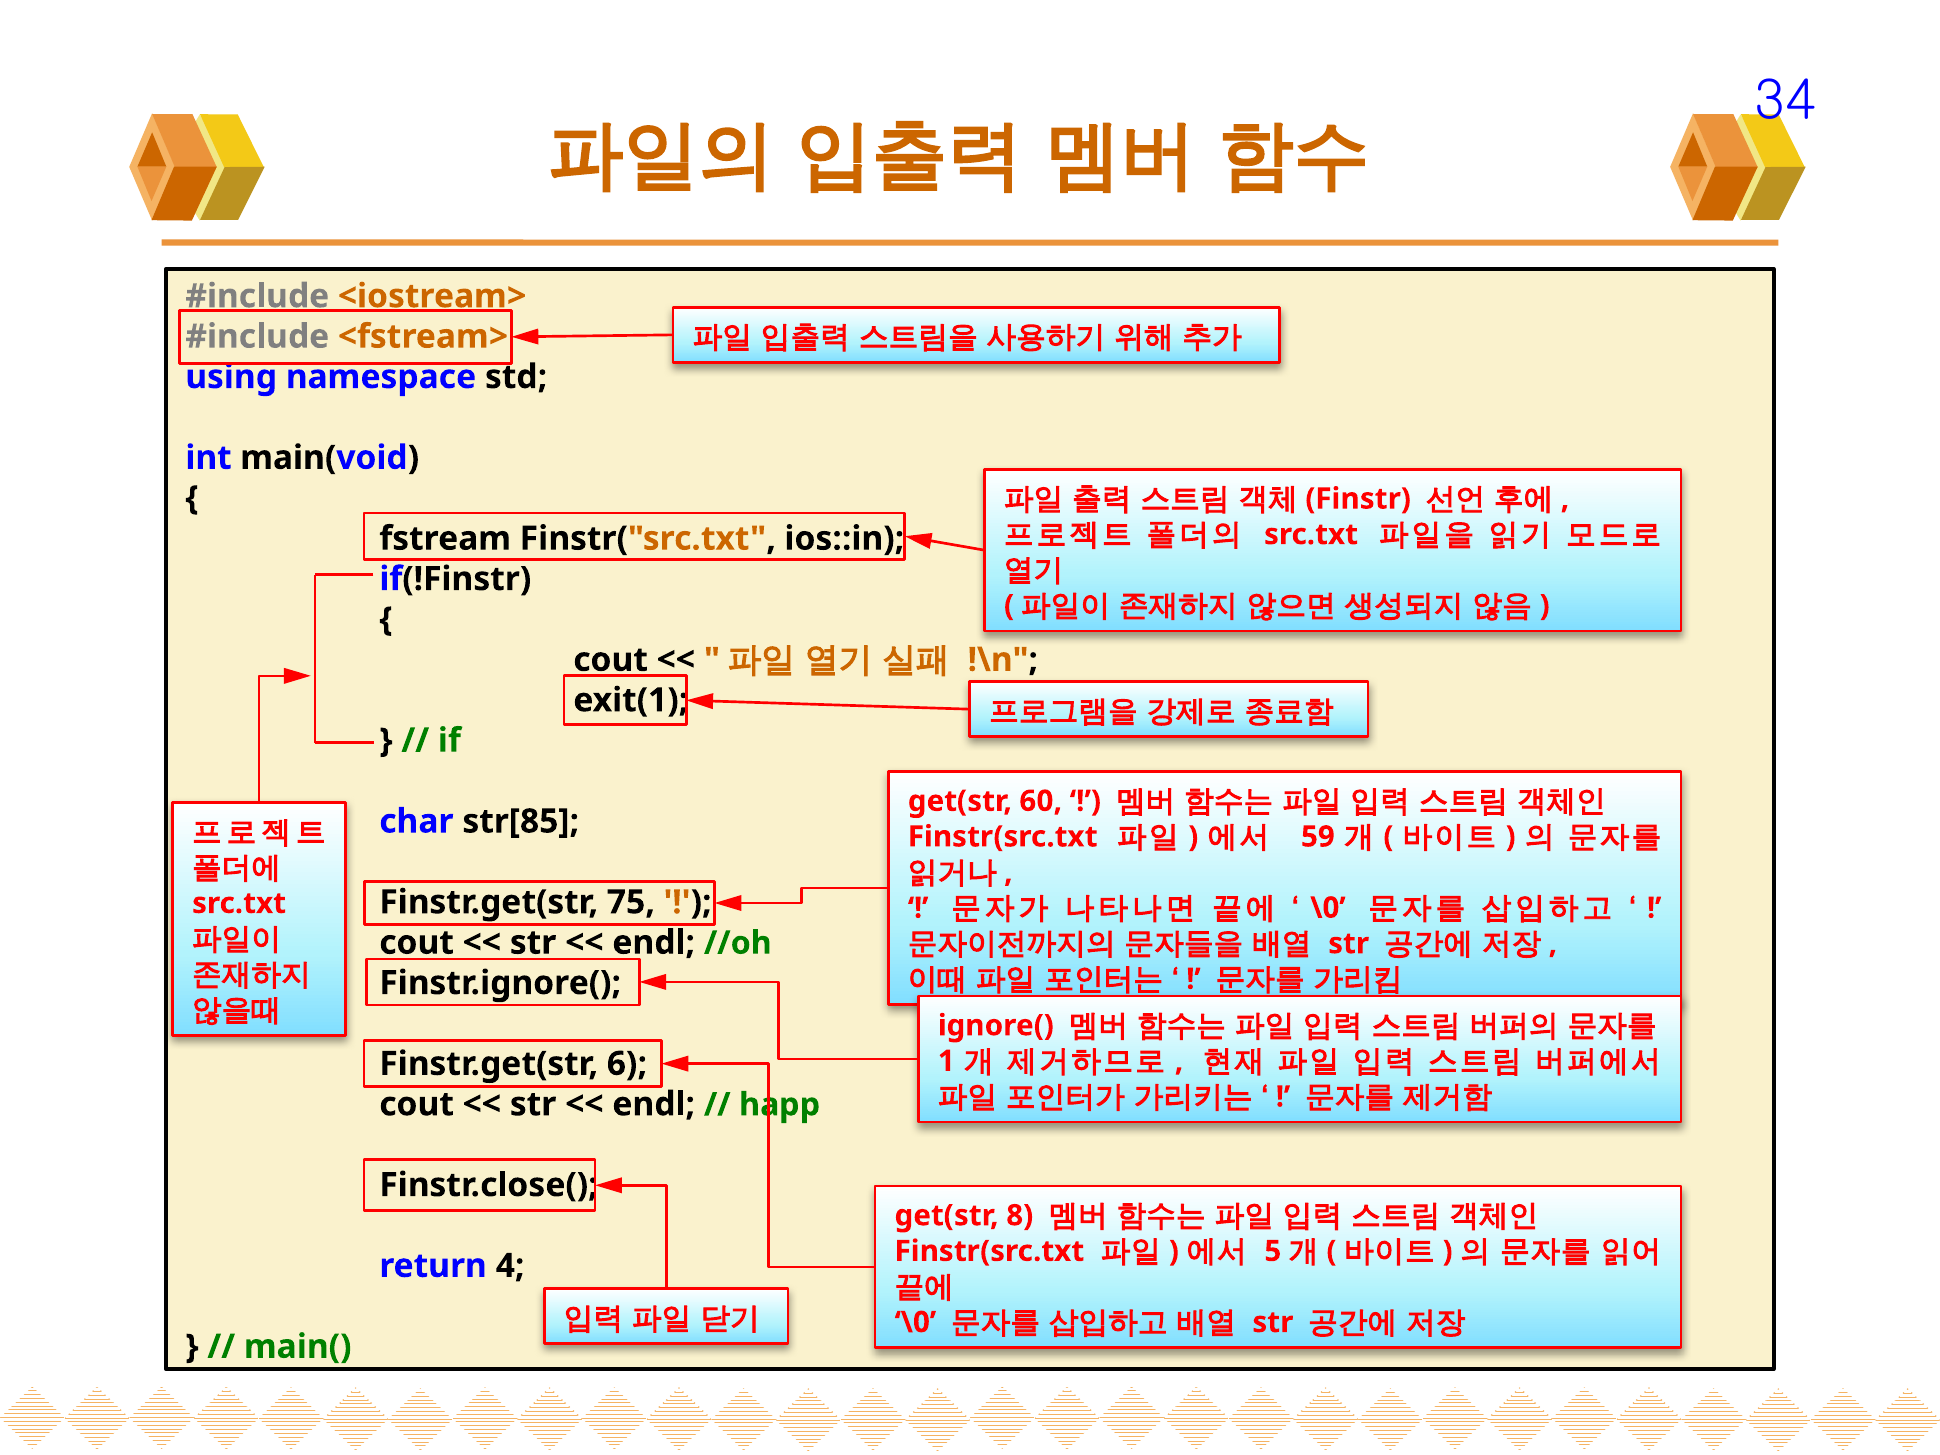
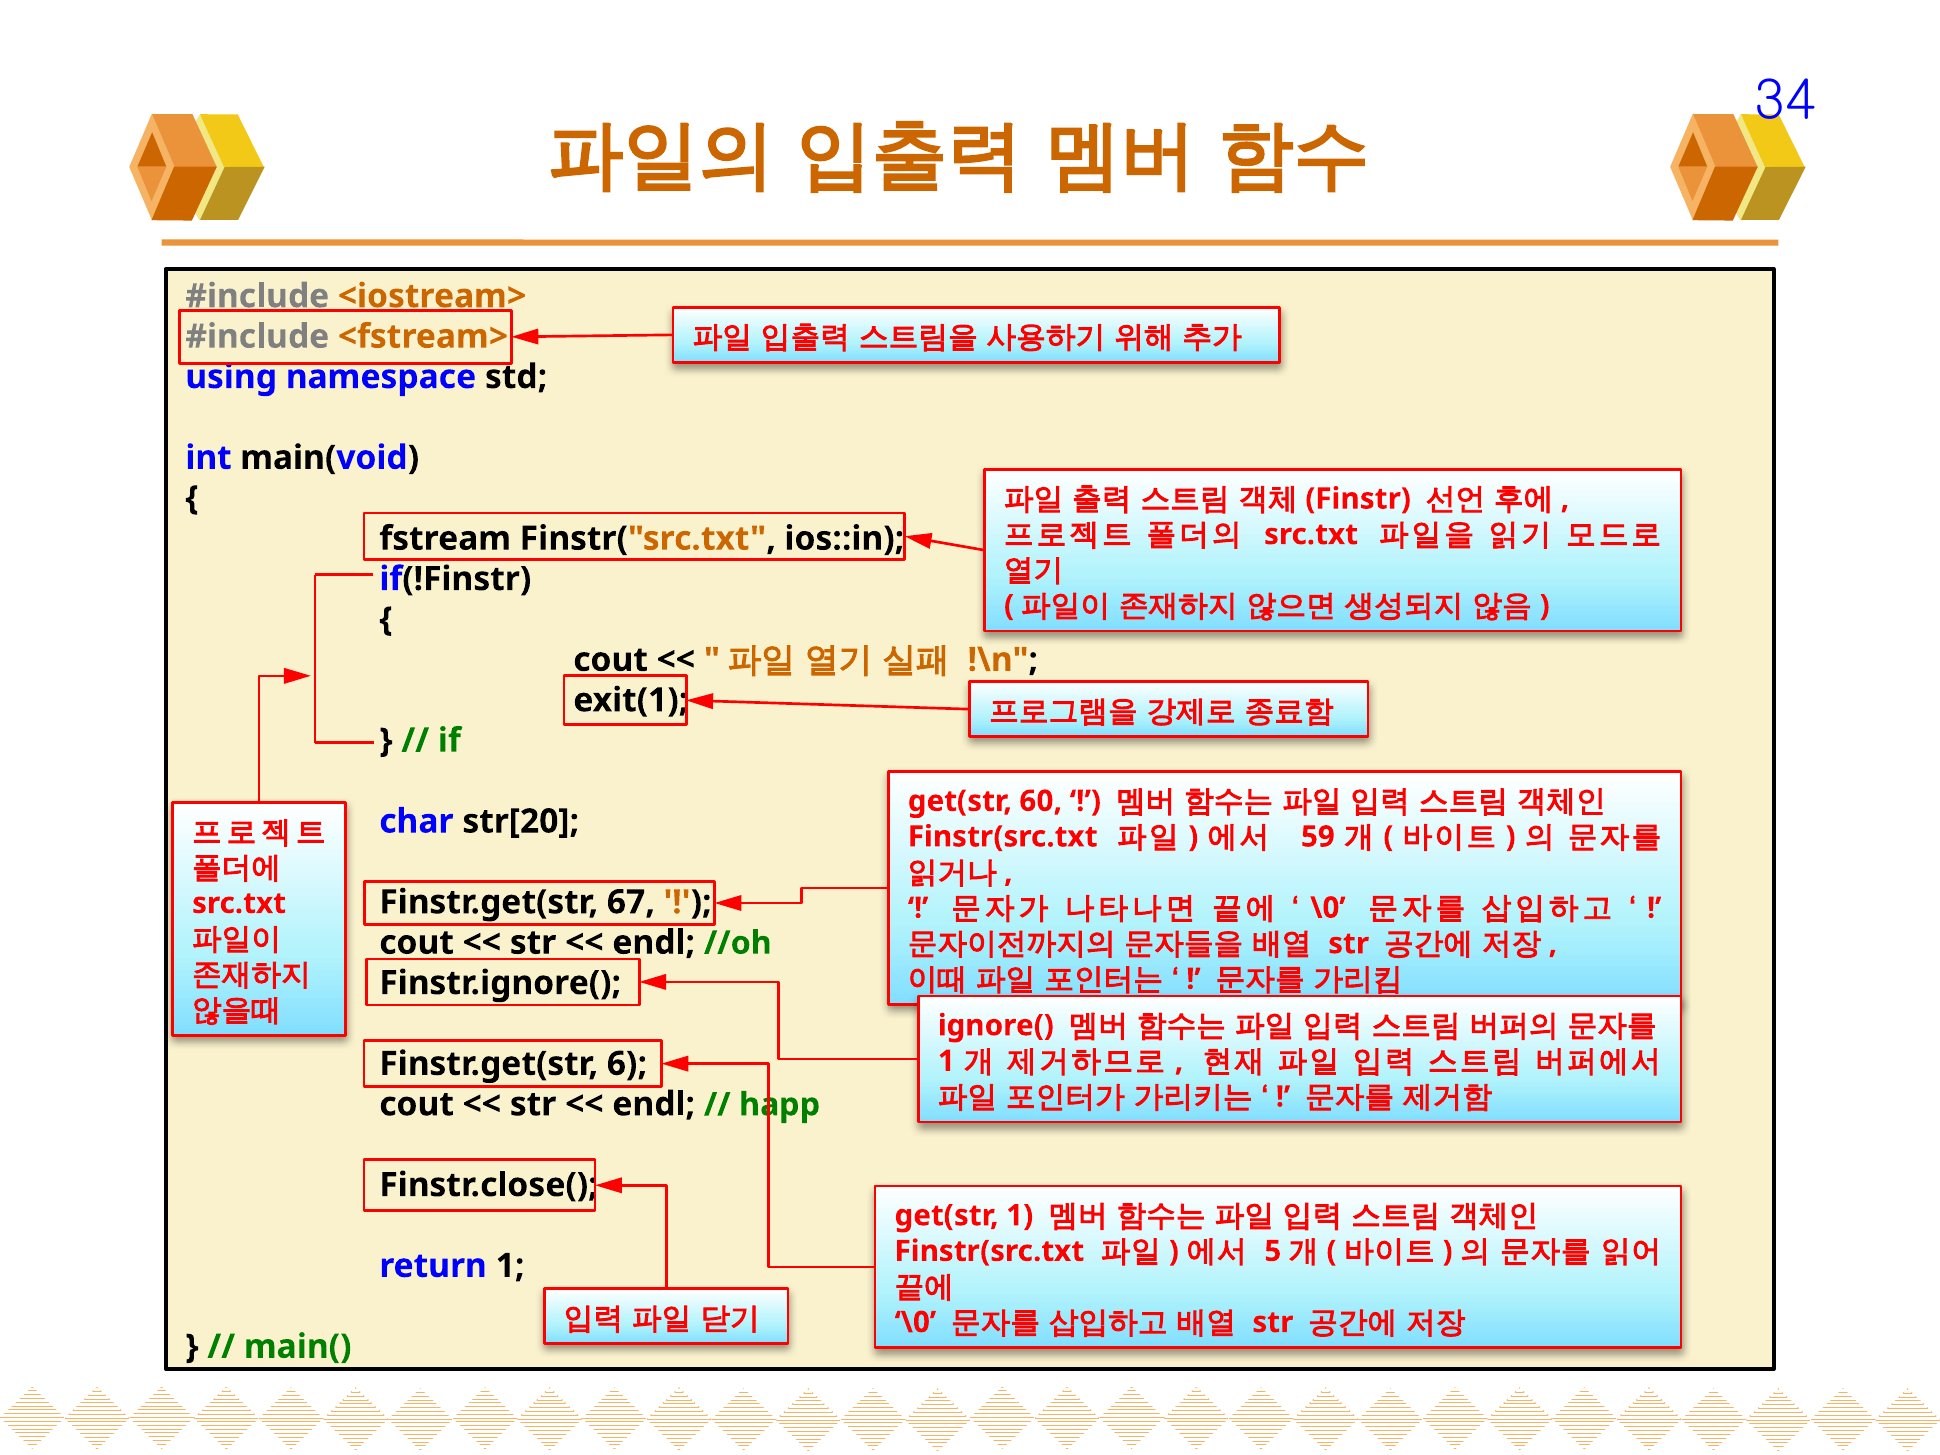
str[85: str[85 -> str[20
75: 75 -> 67
get(str 8: 8 -> 1
return 4: 4 -> 1
